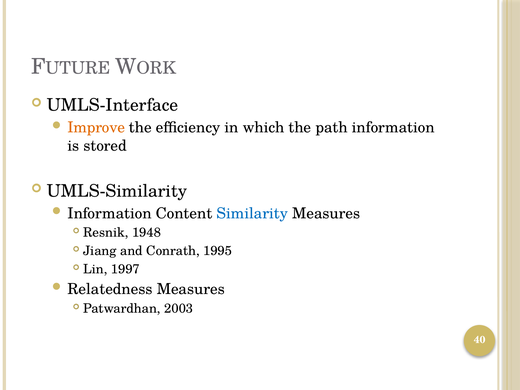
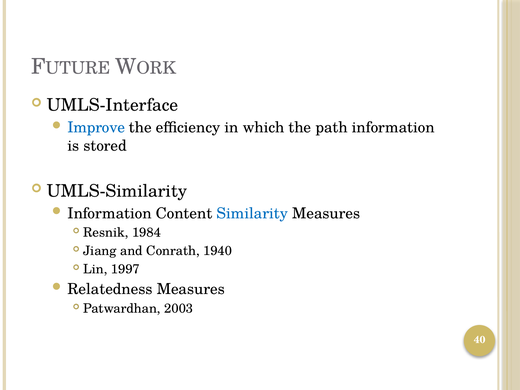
Improve colour: orange -> blue
1948: 1948 -> 1984
1995: 1995 -> 1940
